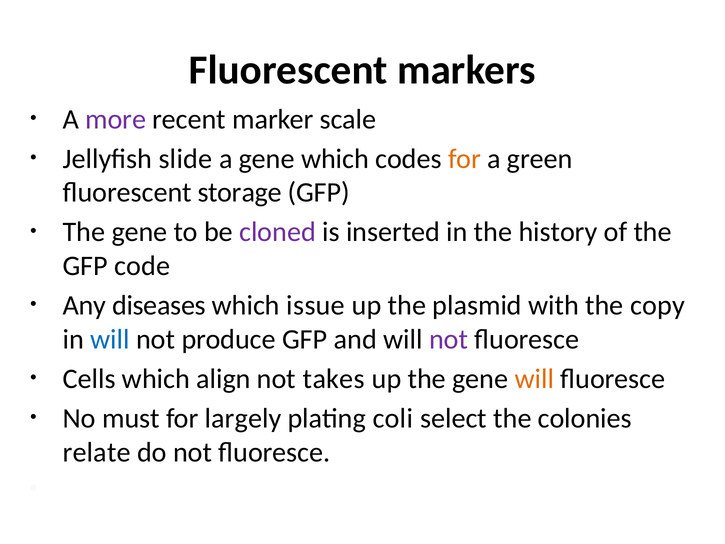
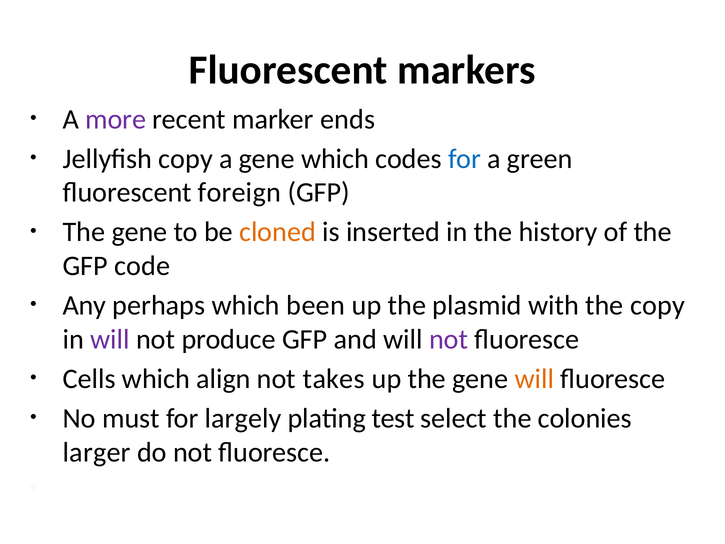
scale: scale -> ends
Jellyfish slide: slide -> copy
for at (464, 159) colour: orange -> blue
storage: storage -> foreign
cloned colour: purple -> orange
diseases: diseases -> perhaps
issue: issue -> been
will at (110, 339) colour: blue -> purple
coli: coli -> test
relate: relate -> larger
